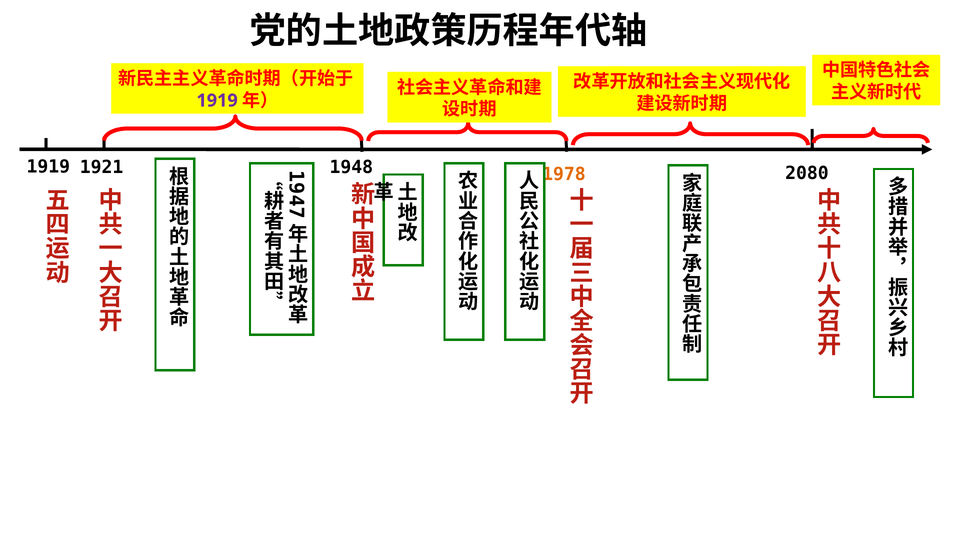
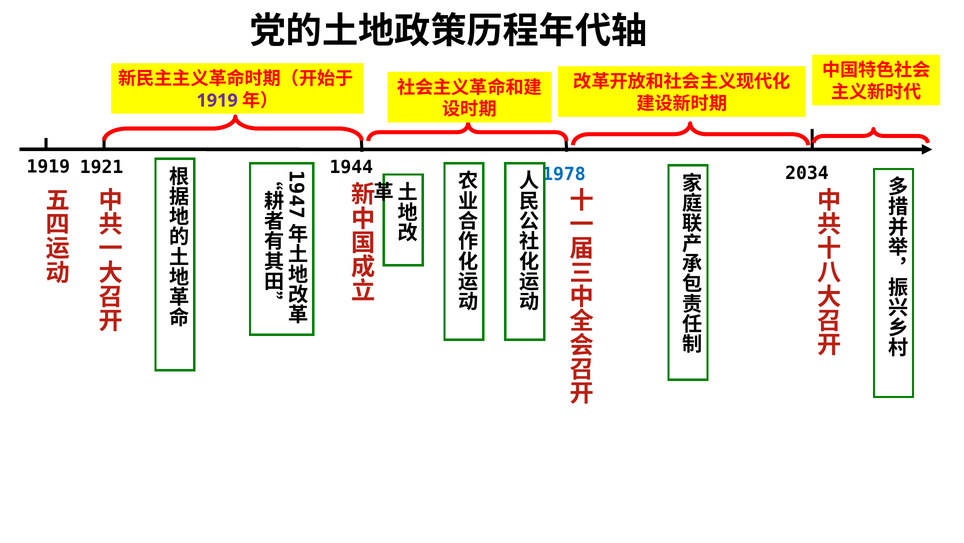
1978 colour: orange -> blue
1948: 1948 -> 1944
2080: 2080 -> 2034
